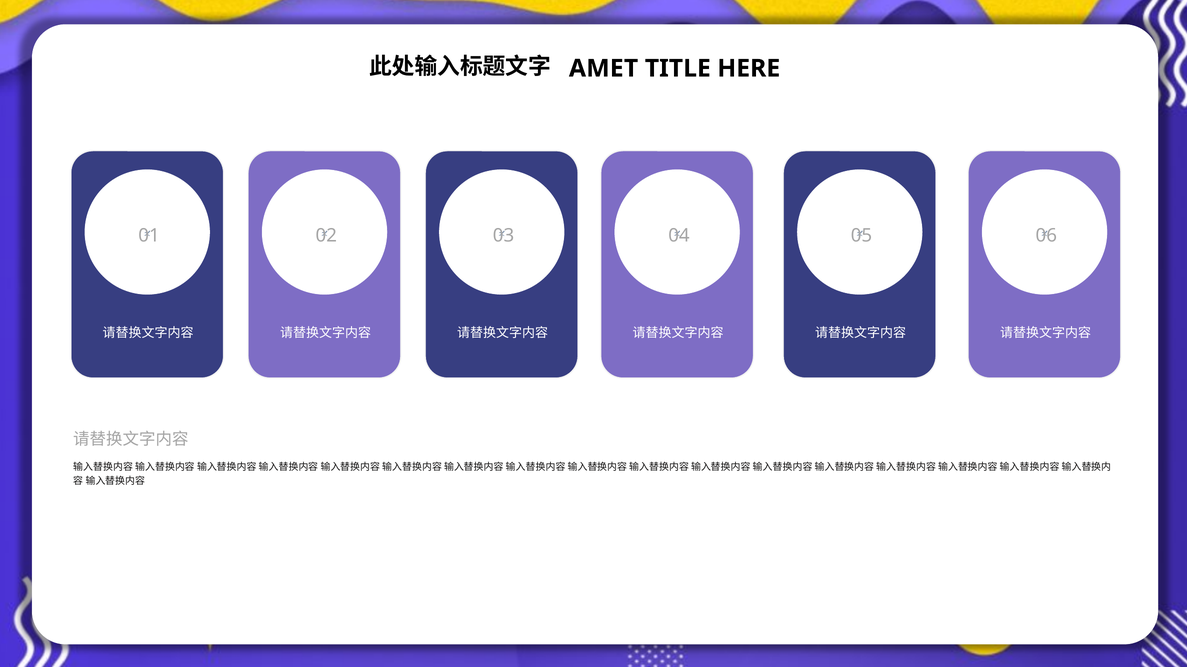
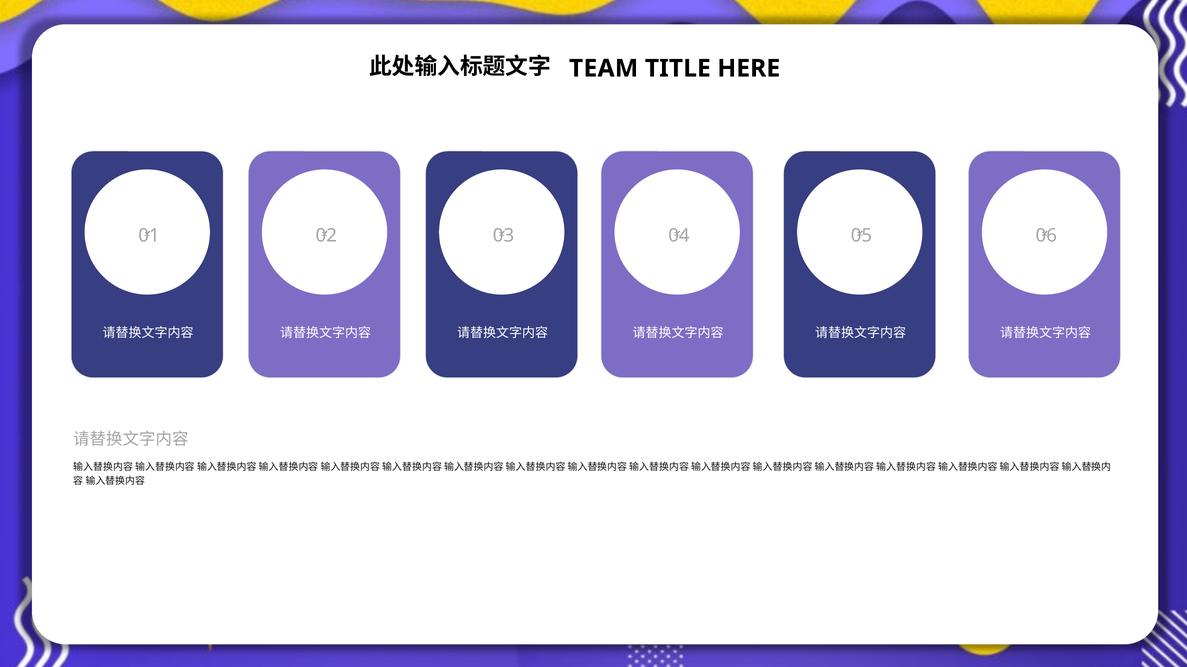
AMET: AMET -> TEAM
